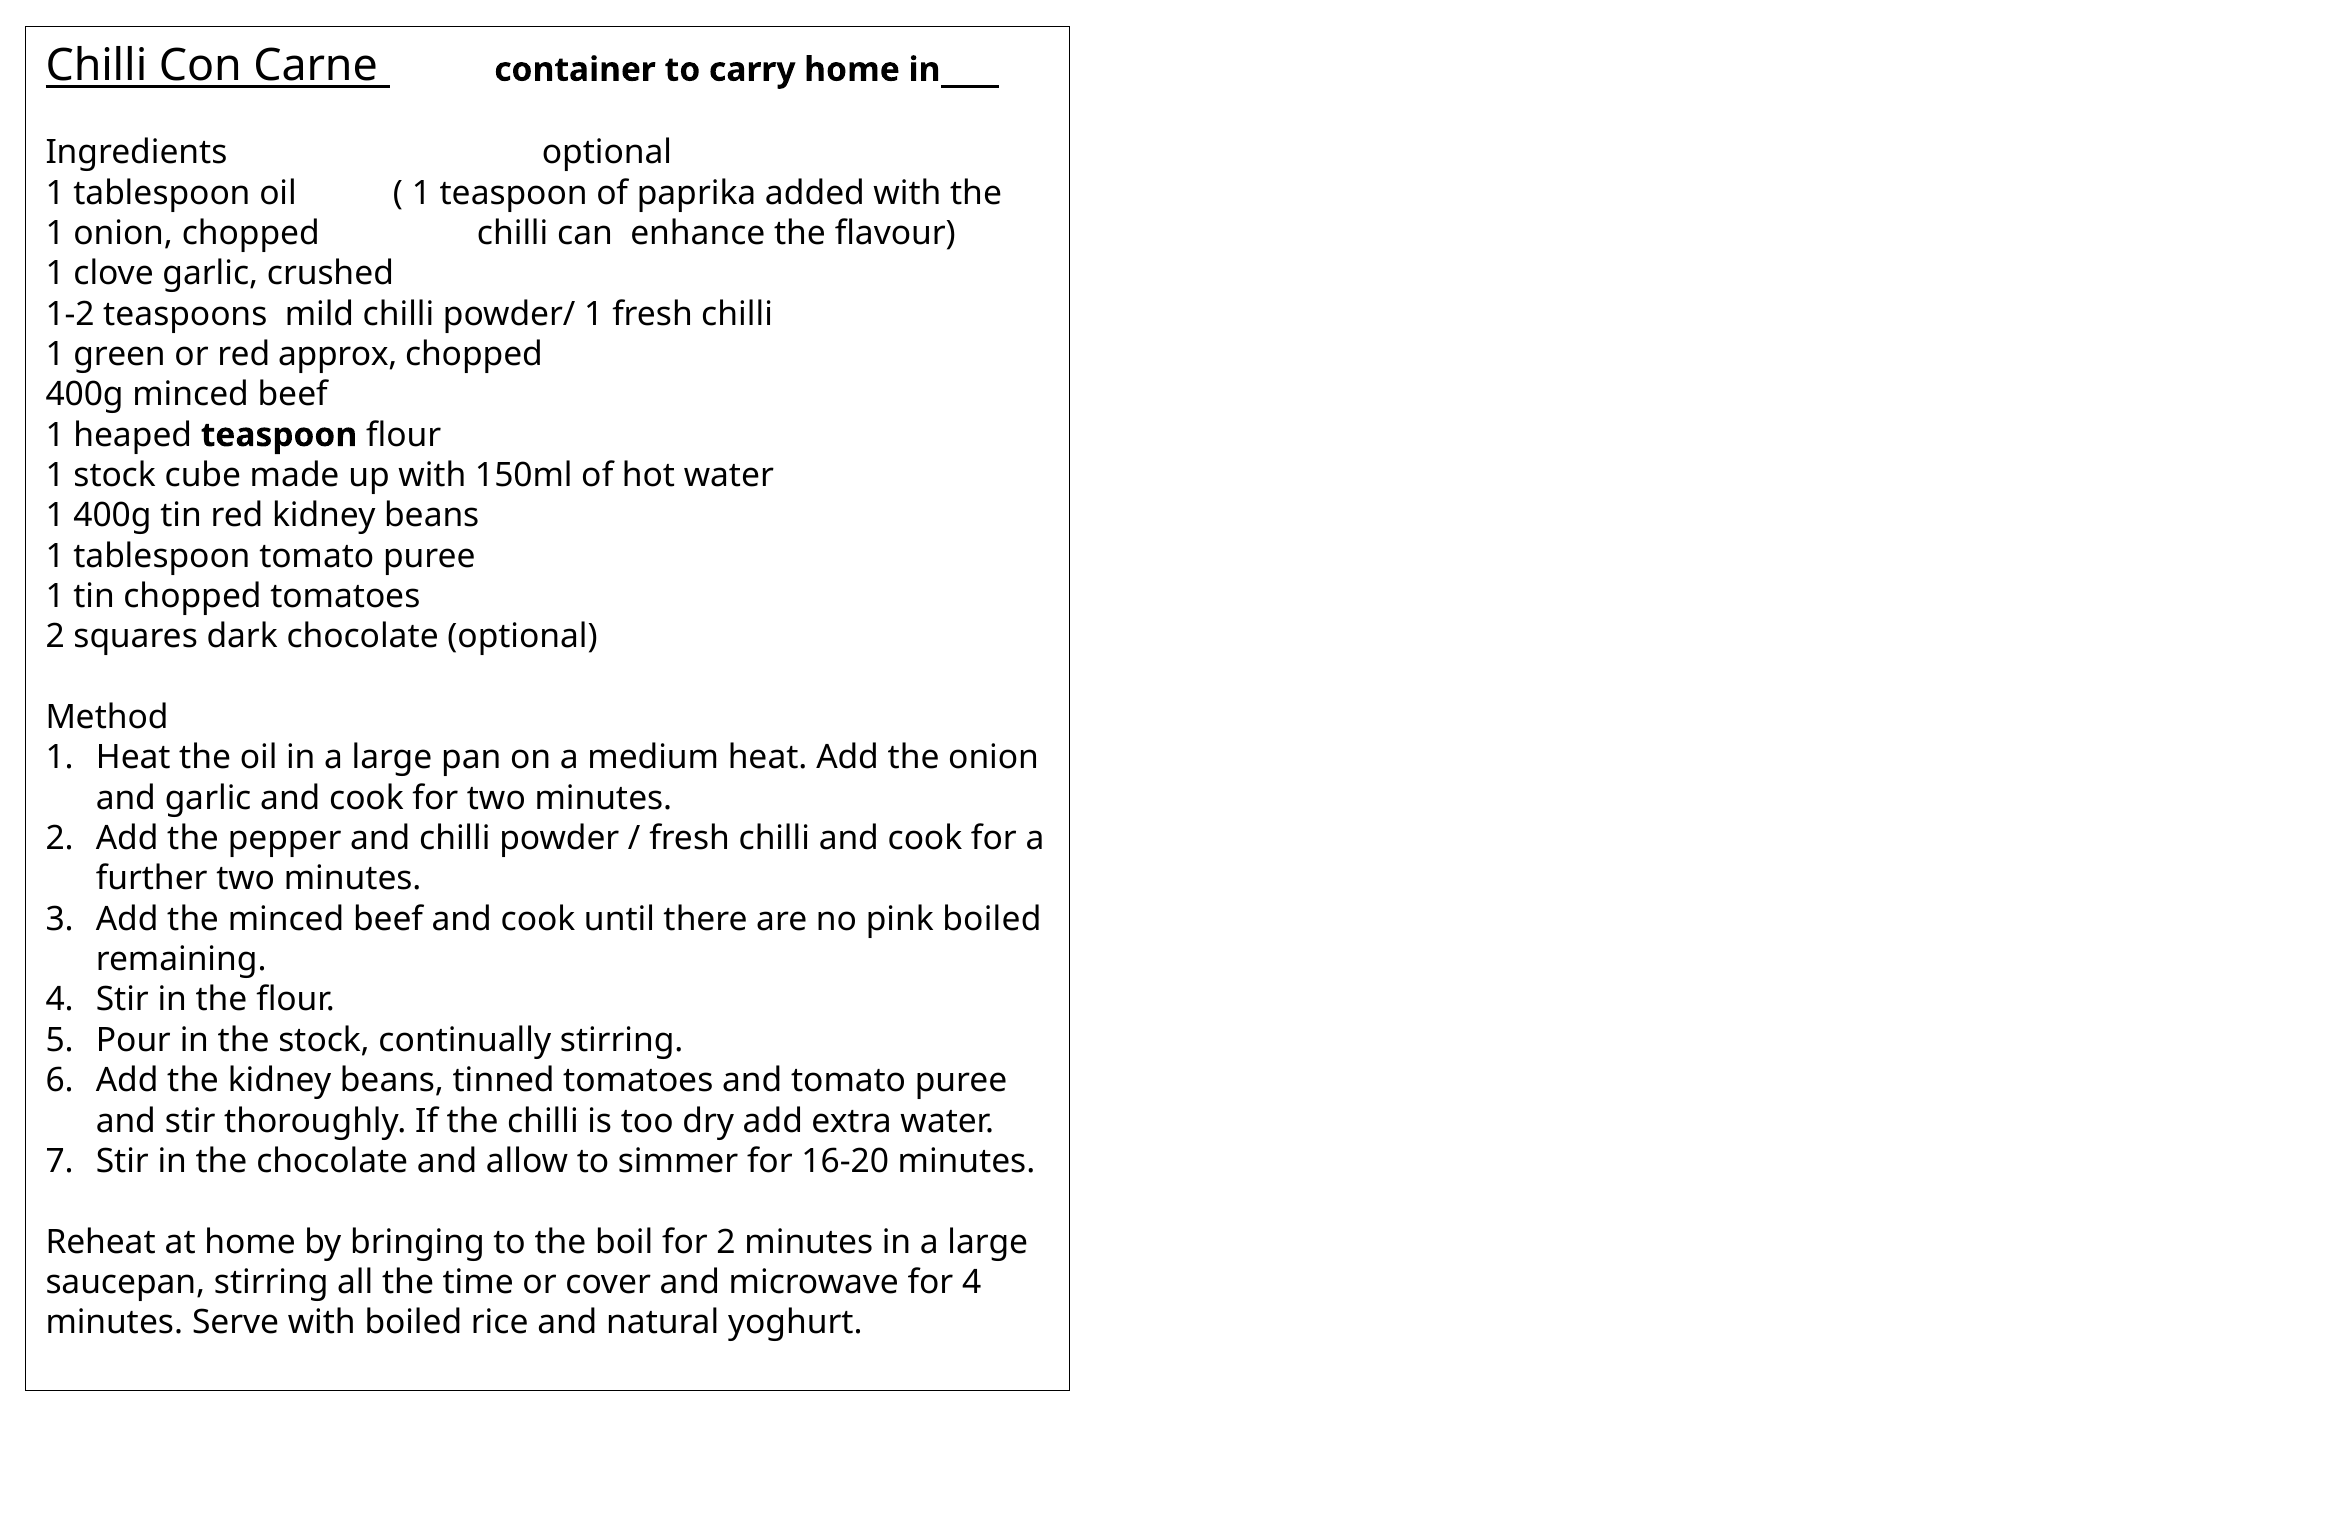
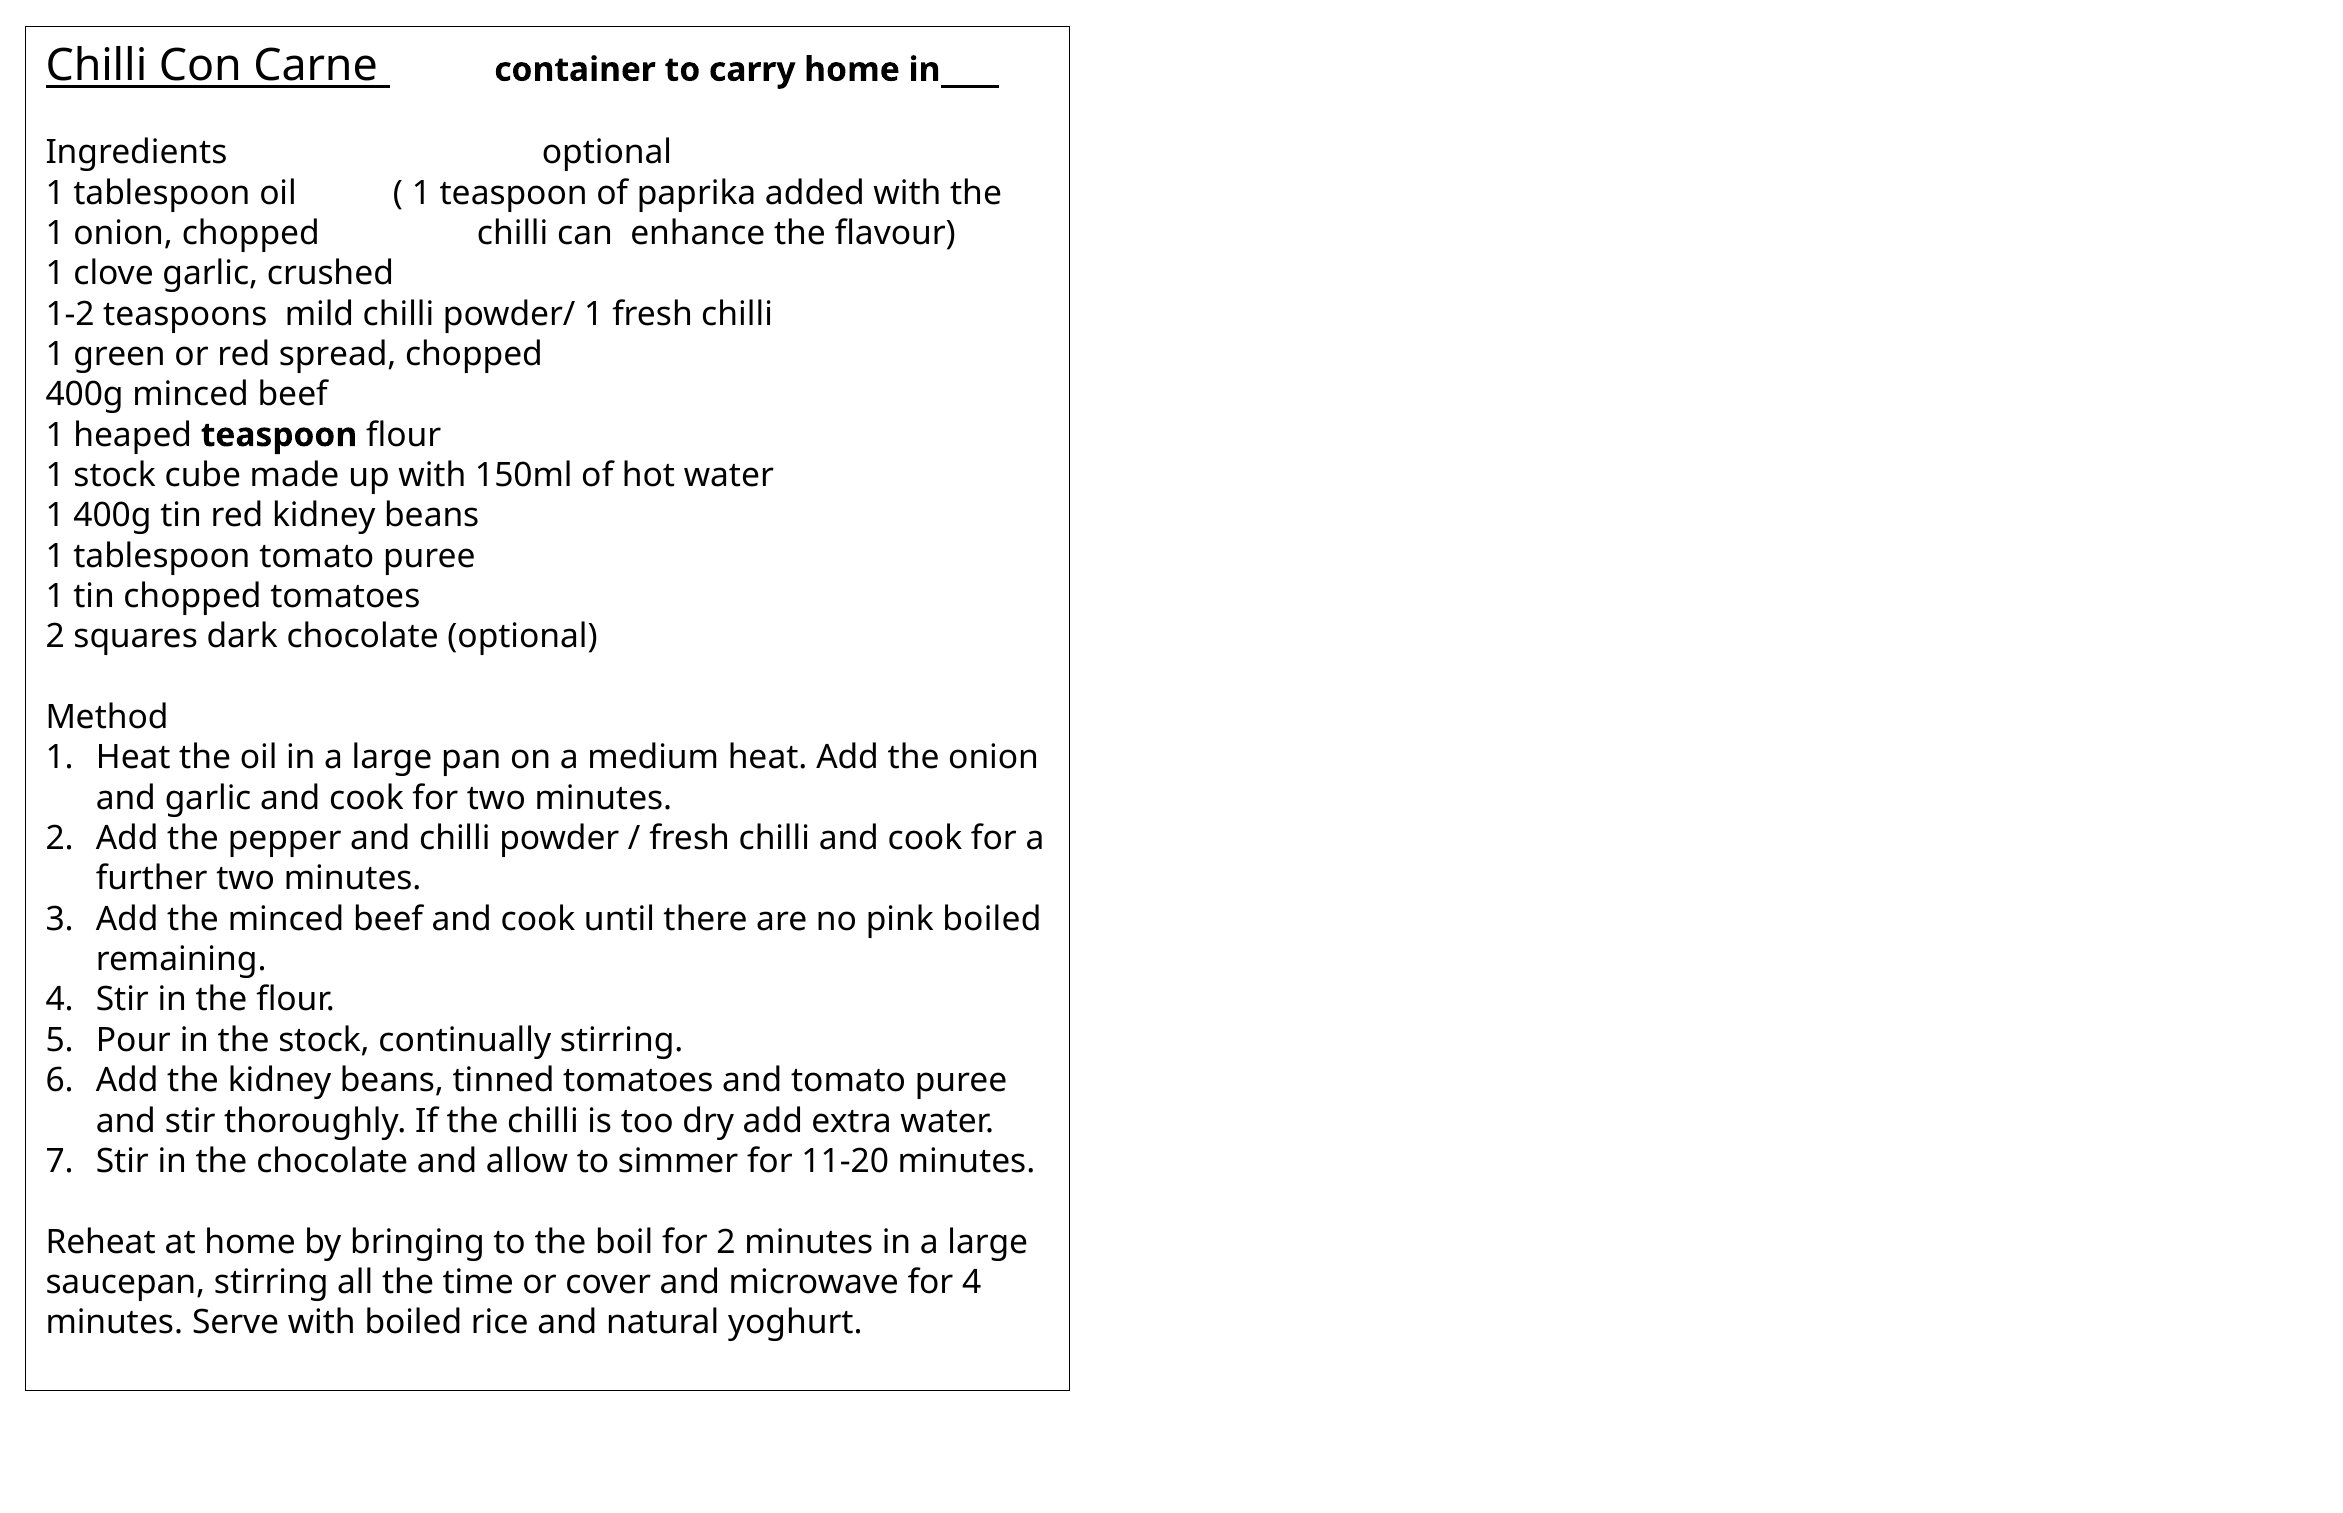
approx: approx -> spread
16-20: 16-20 -> 11-20
